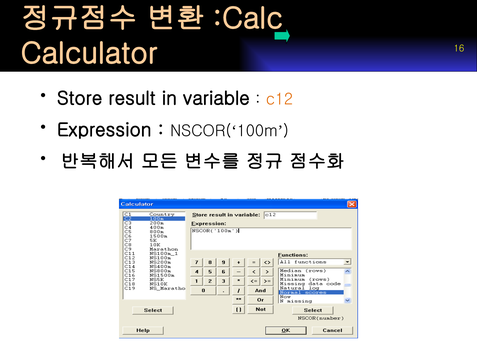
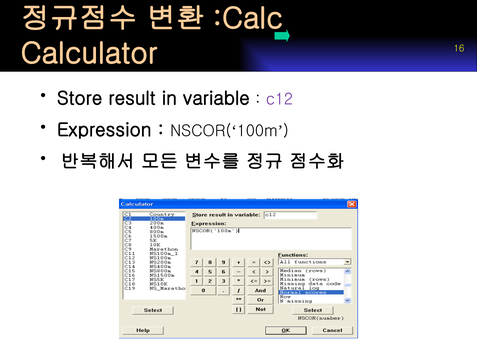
c12 colour: orange -> purple
